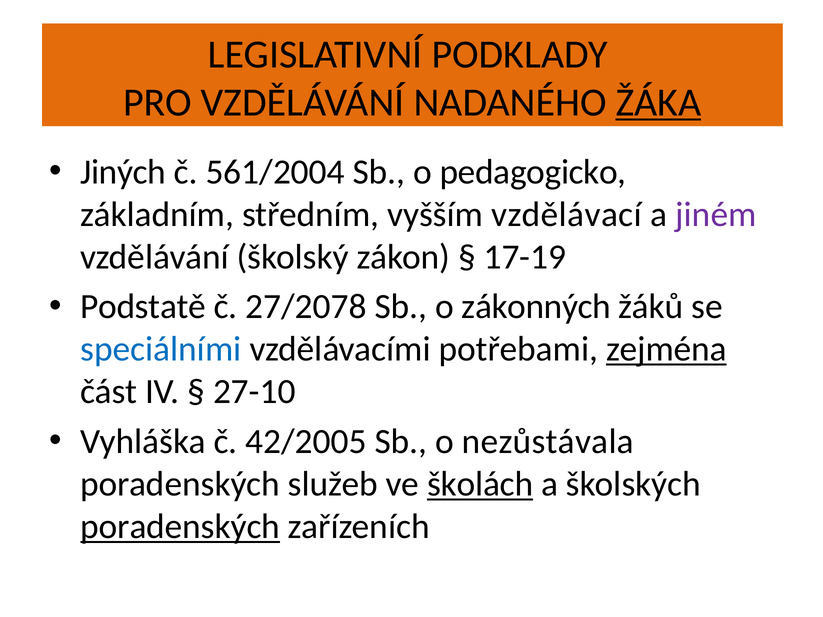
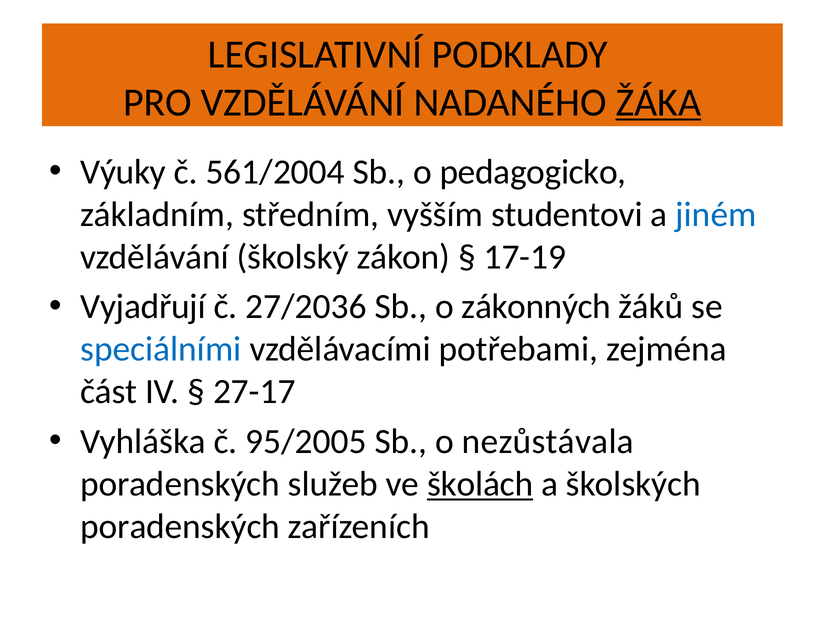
Jiných: Jiných -> Výuky
vzdělávací: vzdělávací -> studentovi
jiném colour: purple -> blue
Podstatě: Podstatě -> Vyjadřují
27/2078: 27/2078 -> 27/2036
zejména underline: present -> none
27-10: 27-10 -> 27-17
42/2005: 42/2005 -> 95/2005
poradenských at (180, 527) underline: present -> none
